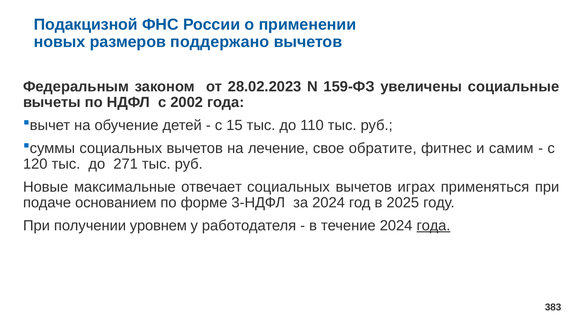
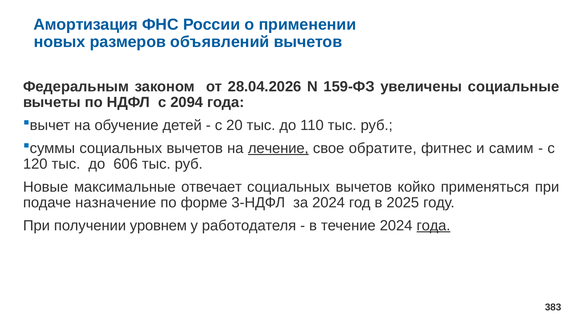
Подакцизной: Подакцизной -> Амортизация
поддержано: поддержано -> объявлений
28.02.2023: 28.02.2023 -> 28.04.2026
2002: 2002 -> 2094
15: 15 -> 20
лечение underline: none -> present
271: 271 -> 606
играх: играх -> койко
основанием: основанием -> назначение
